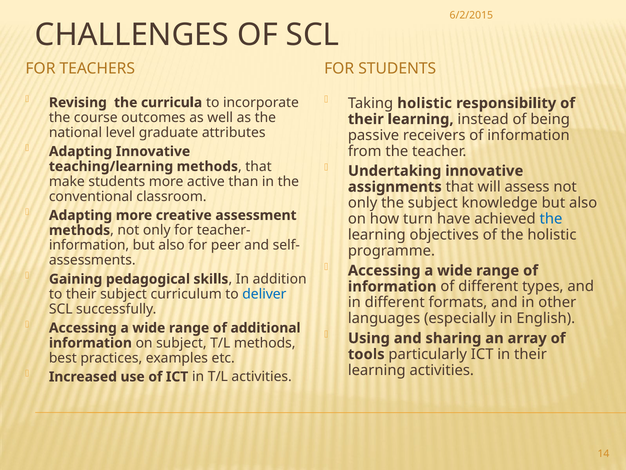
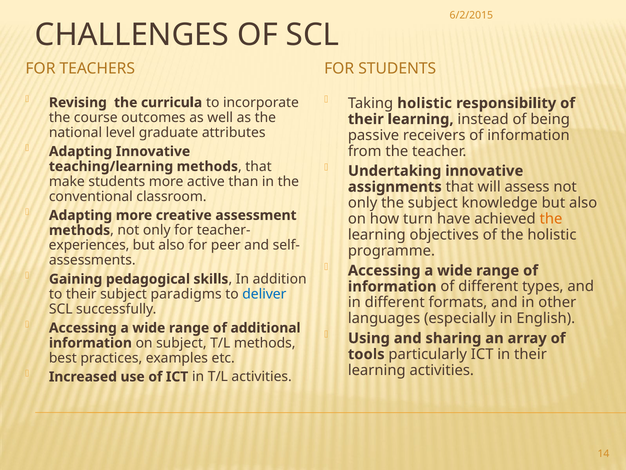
the at (551, 219) colour: blue -> orange
information at (89, 245): information -> experiences
curriculum: curriculum -> paradigms
